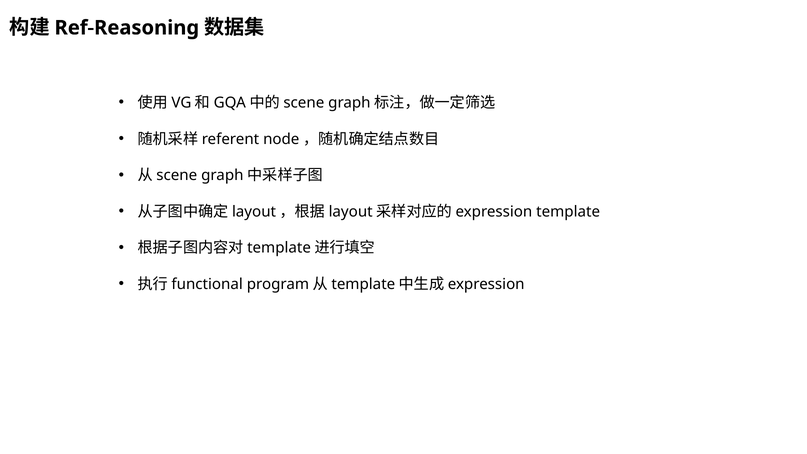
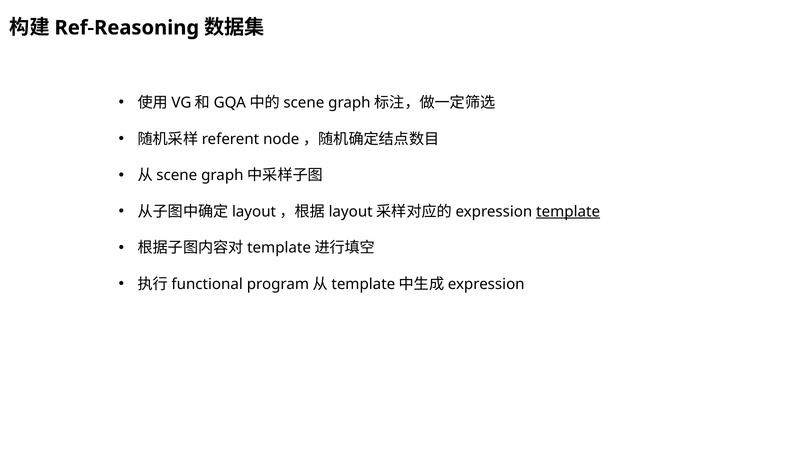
template underline: none -> present
